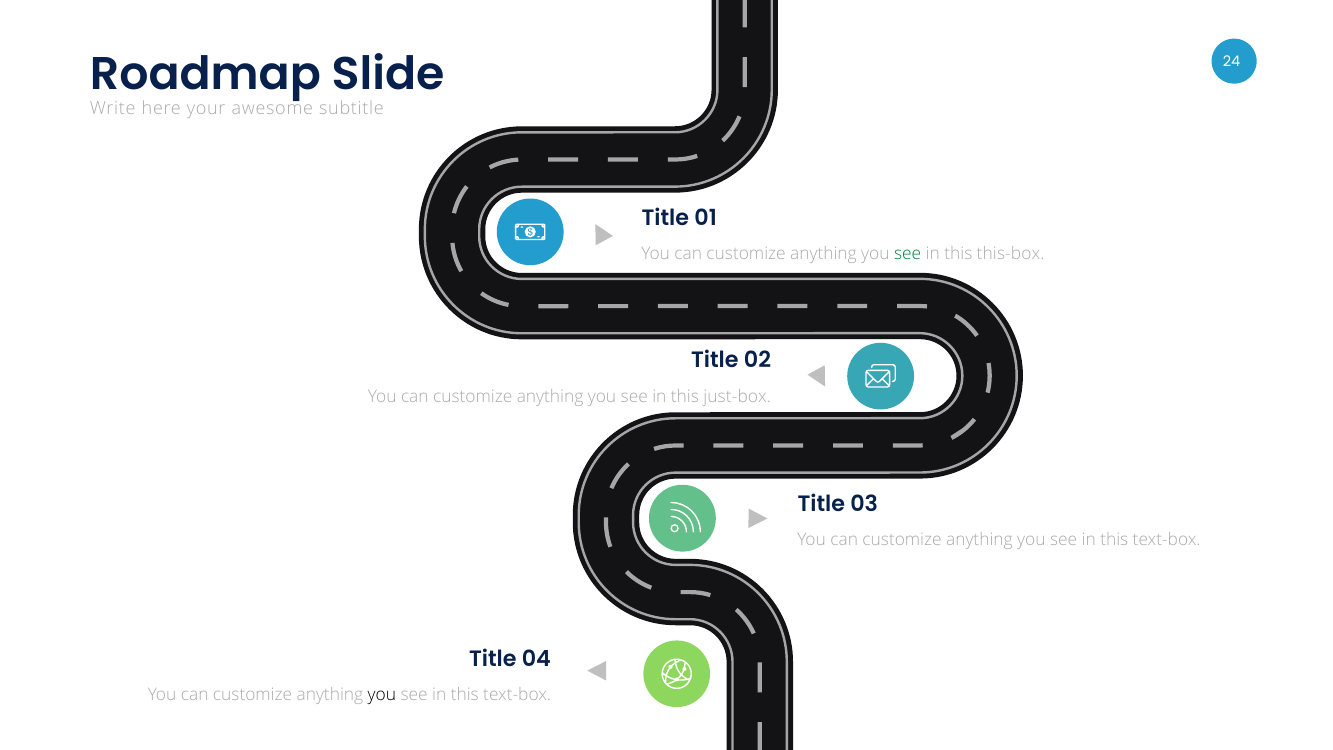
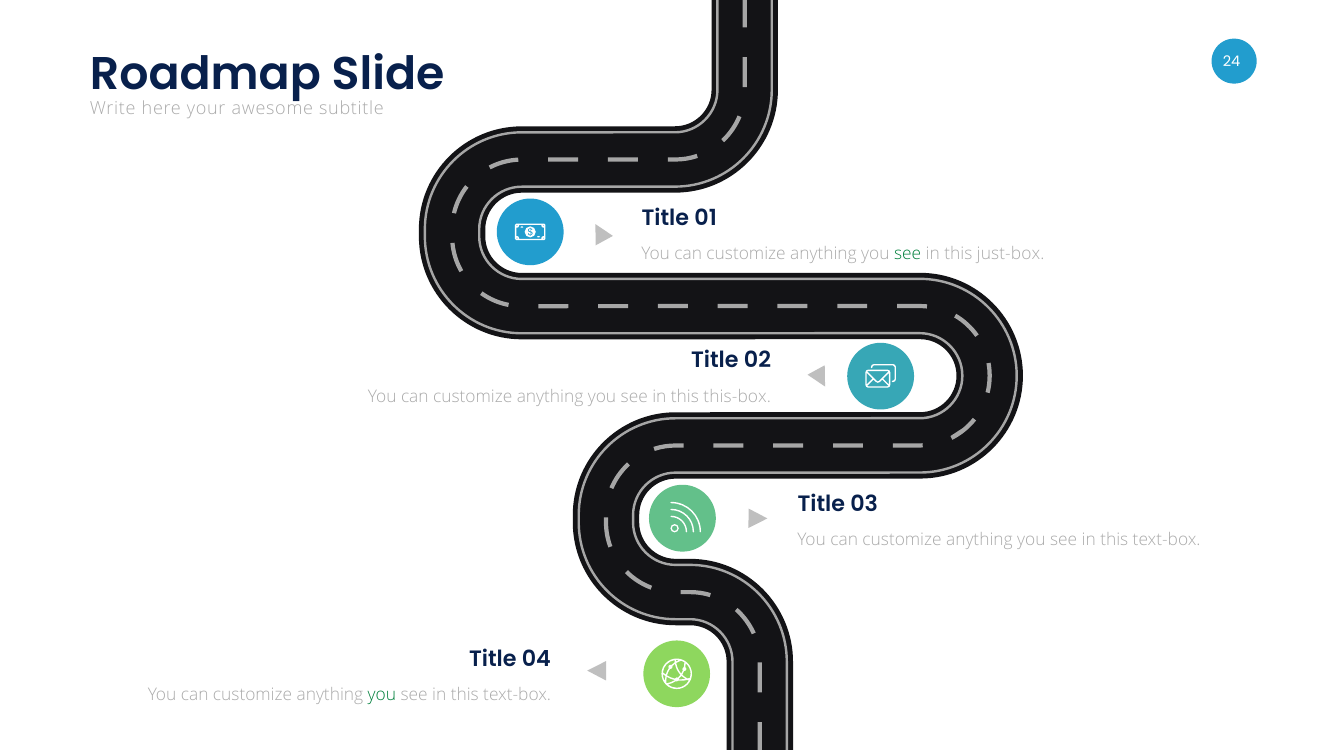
this-box: this-box -> just-box
just-box: just-box -> this-box
you at (382, 695) colour: black -> green
